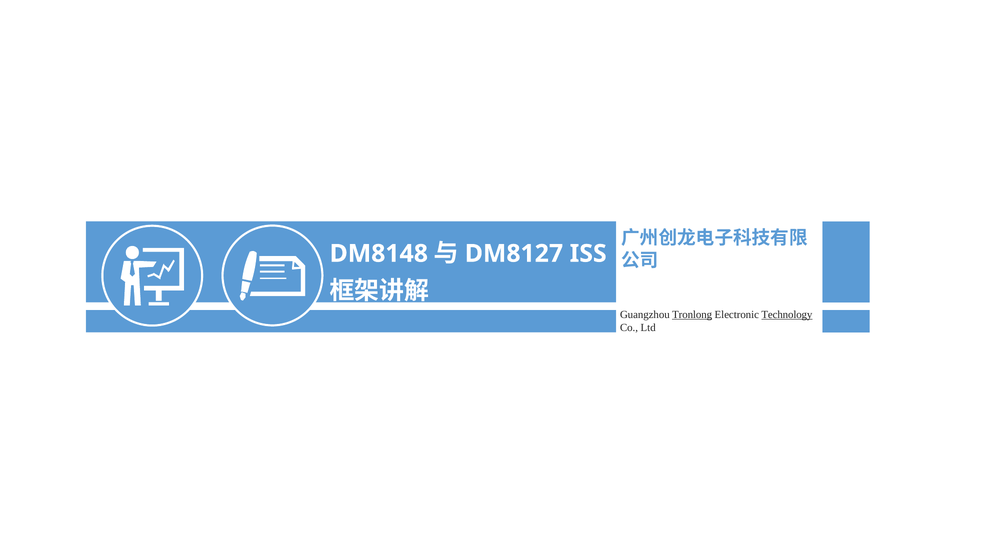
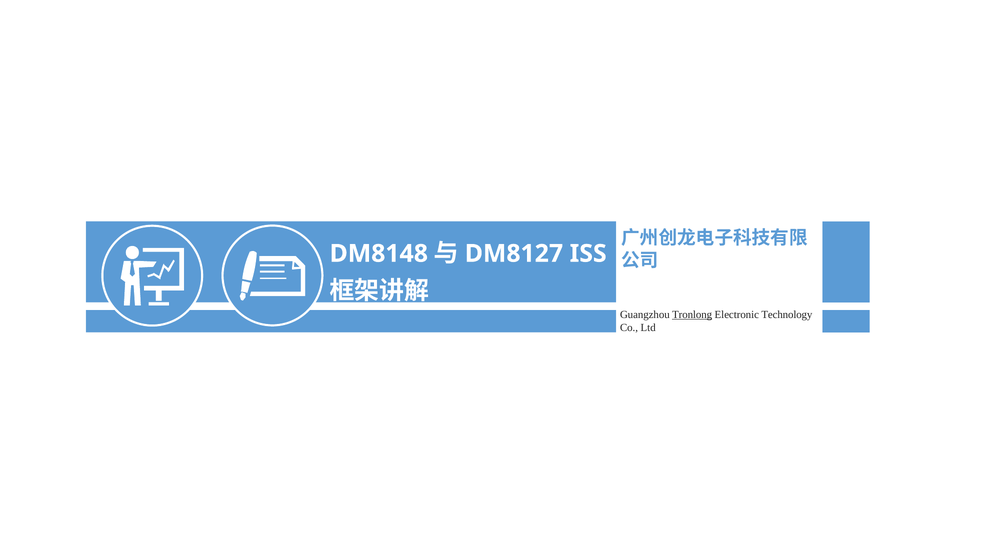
Technology underline: present -> none
